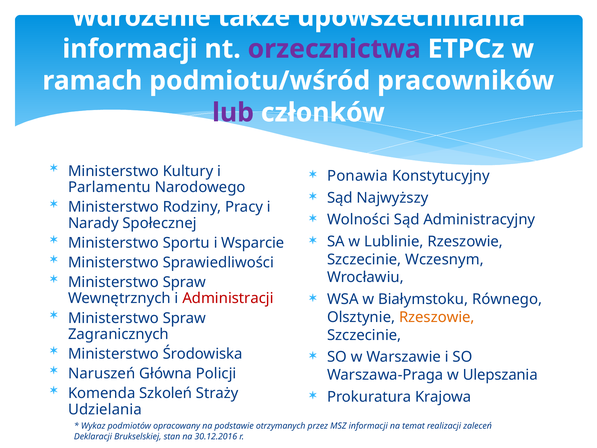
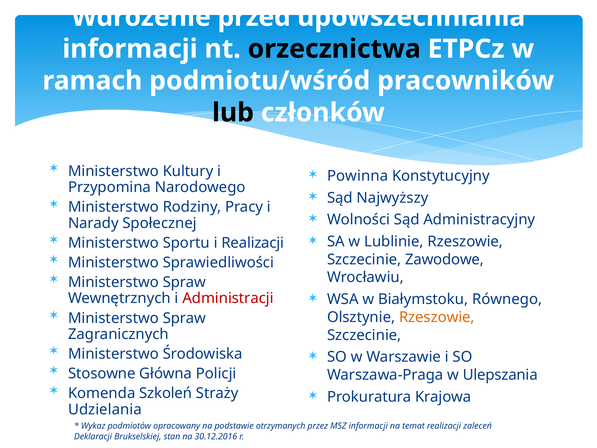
także: także -> przed
orzecznictwa colour: purple -> black
lub colour: purple -> black
Ponawia: Ponawia -> Powinna
Parlamentu: Parlamentu -> Przypomina
i Wsparcie: Wsparcie -> Realizacji
Wczesnym: Wczesnym -> Zawodowe
Naruszeń: Naruszeń -> Stosowne
